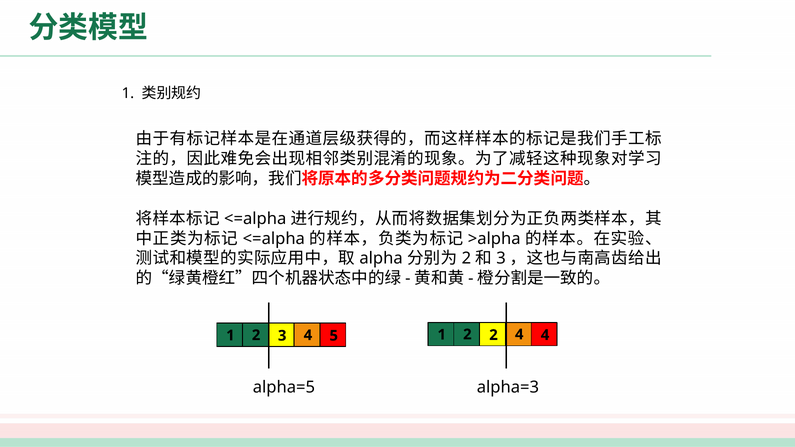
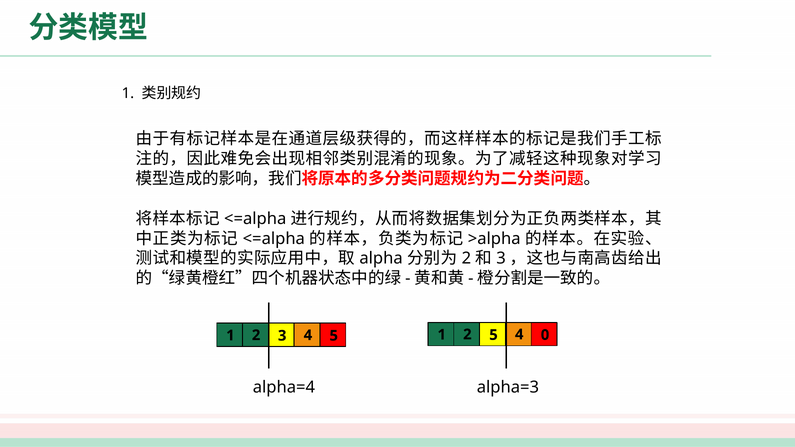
2 2: 2 -> 5
4 4: 4 -> 0
alpha=5: alpha=5 -> alpha=4
